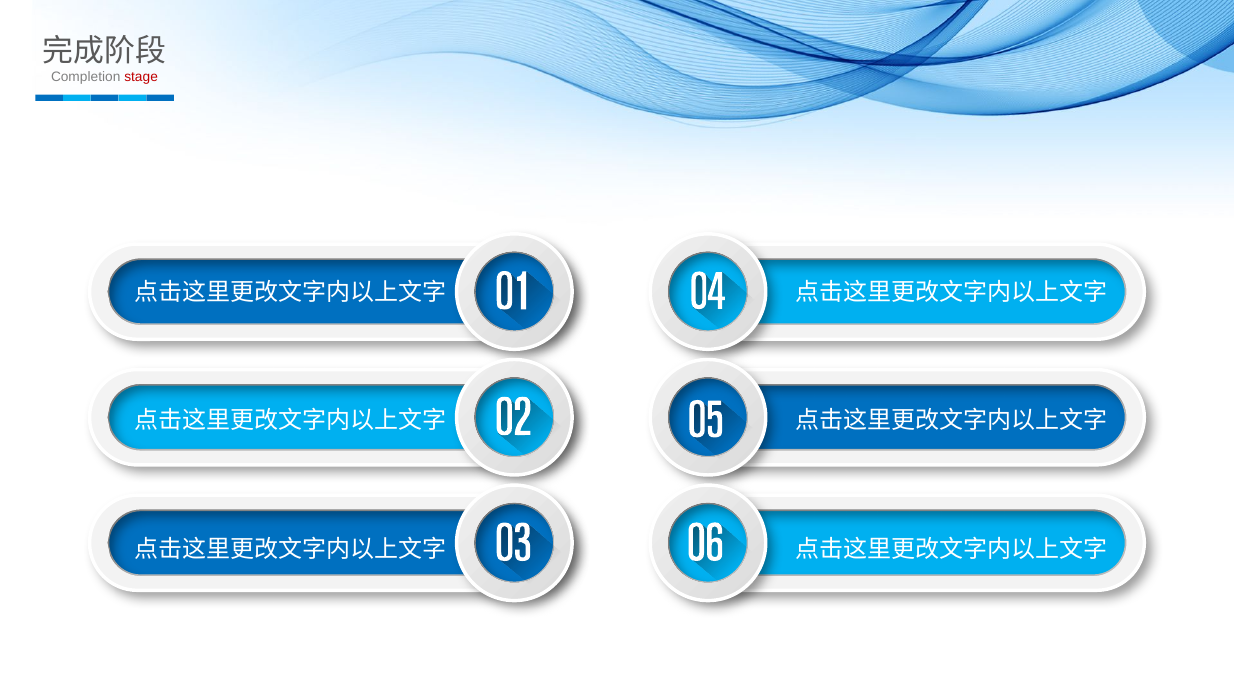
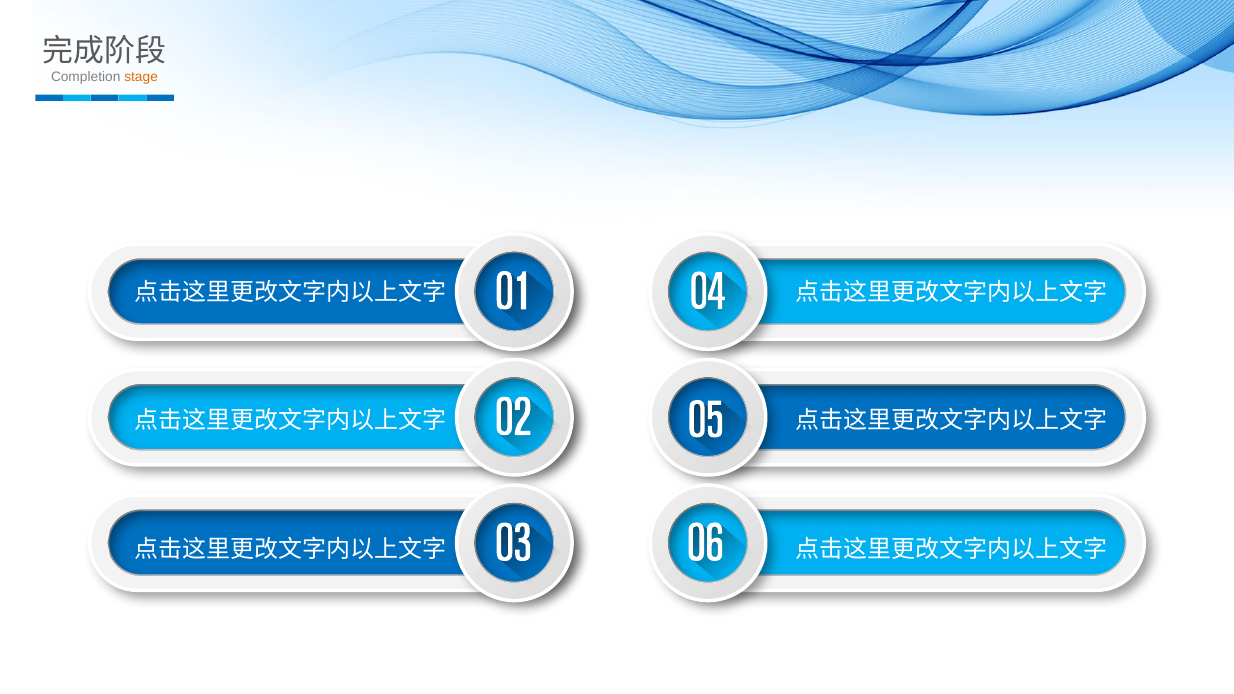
stage colour: red -> orange
